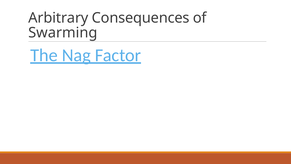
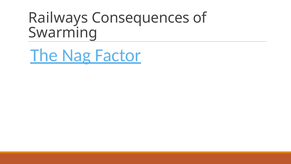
Arbitrary: Arbitrary -> Railways
